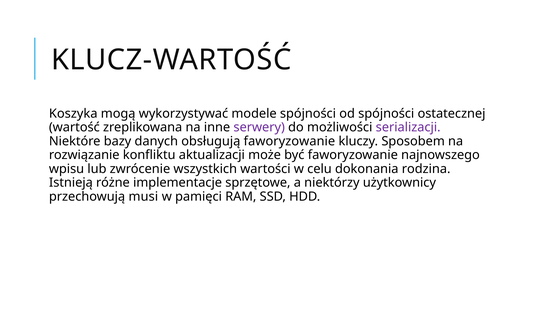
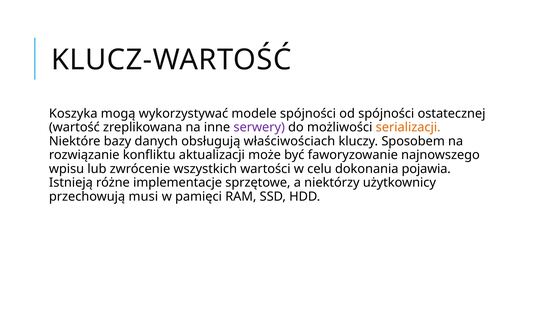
serializacji colour: purple -> orange
obsługują faworyzowanie: faworyzowanie -> właściwościach
rodzina: rodzina -> pojawia
